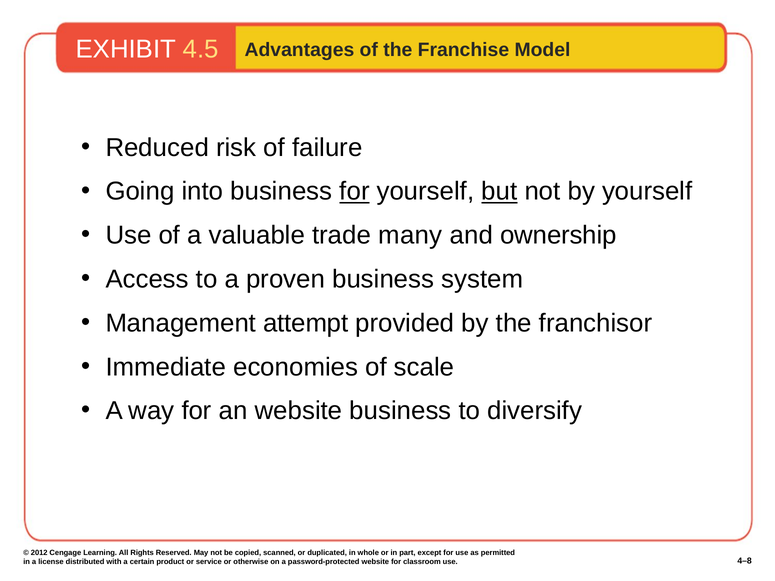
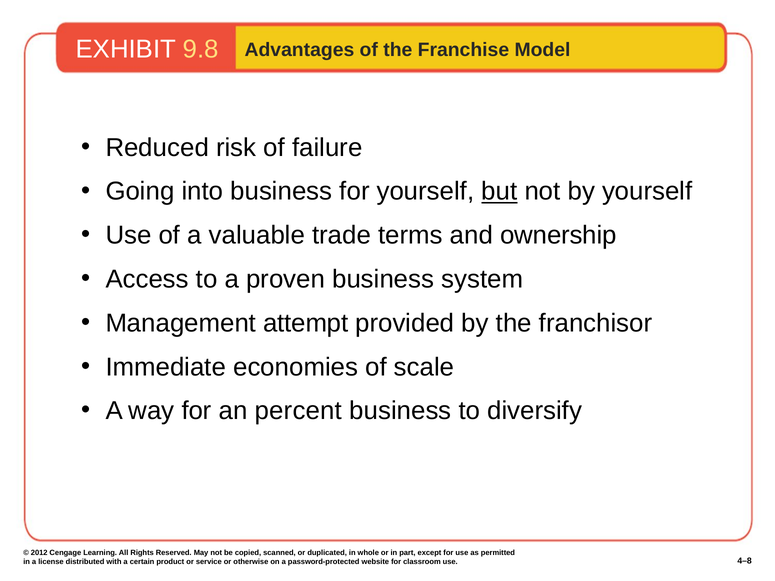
4.5: 4.5 -> 9.8
for at (355, 192) underline: present -> none
many: many -> terms
an website: website -> percent
